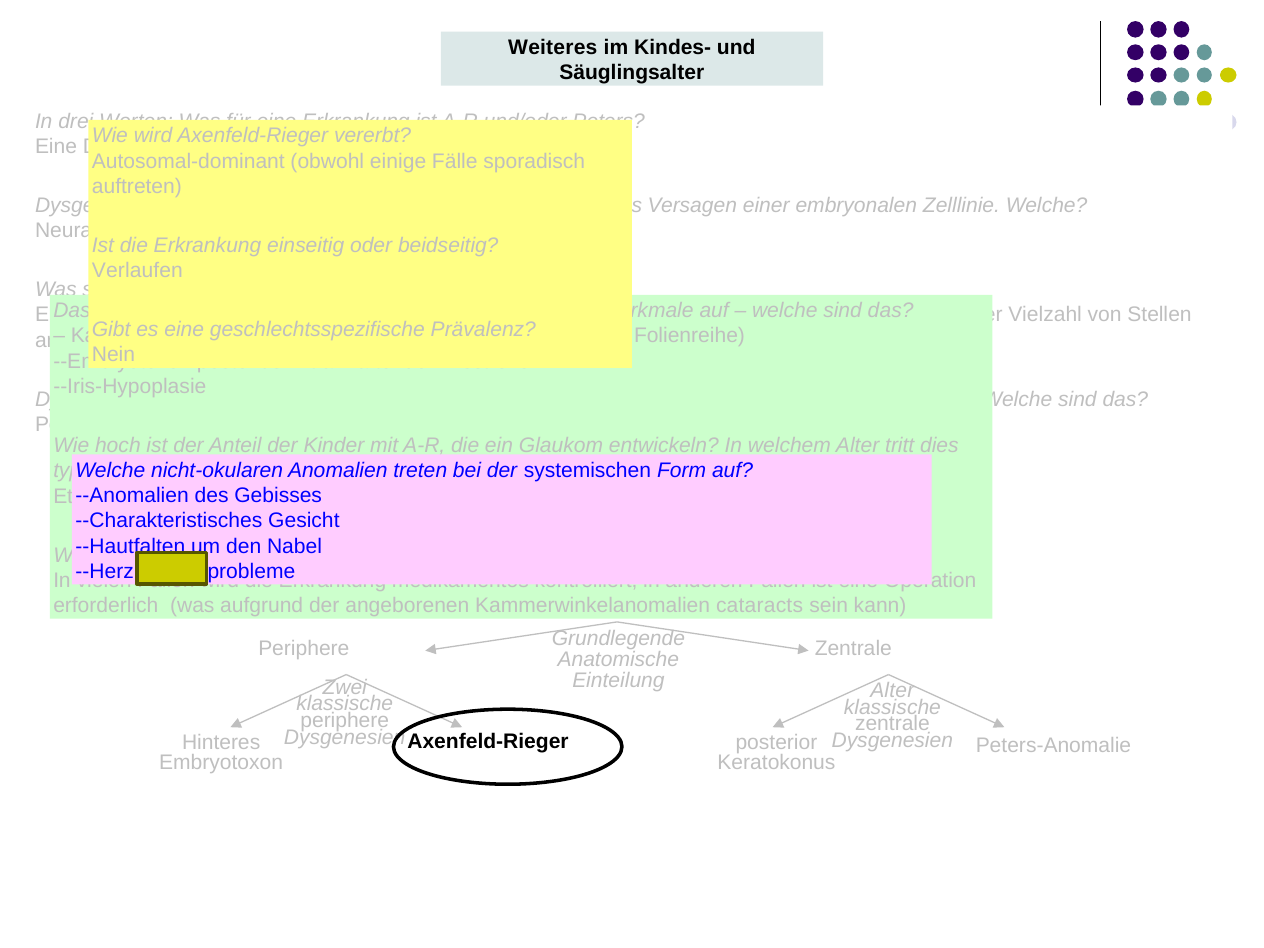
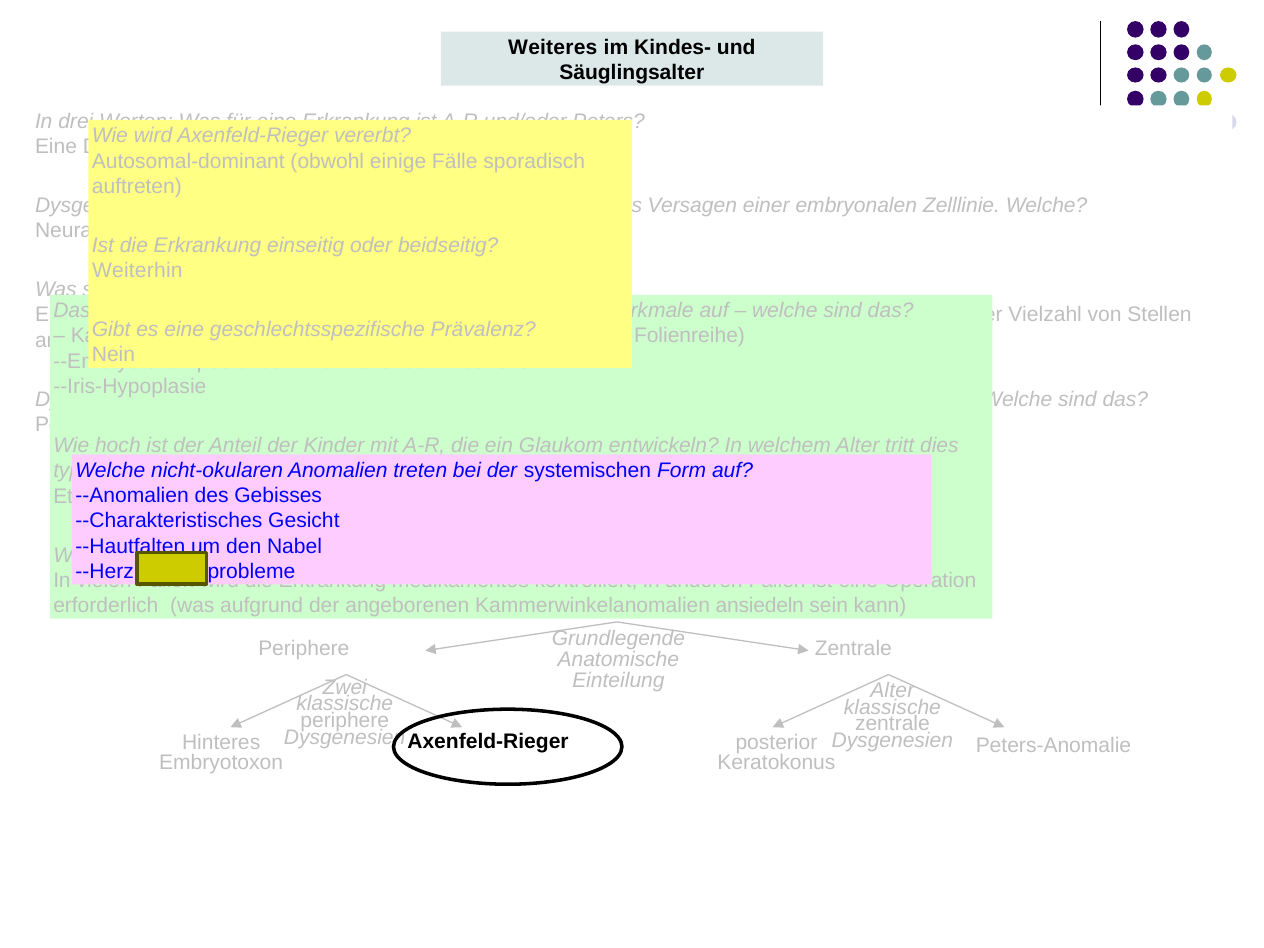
Verlaufen: Verlaufen -> Weiterhin
Kammerwinkelanomalien cataracts: cataracts -> ansiedeln
